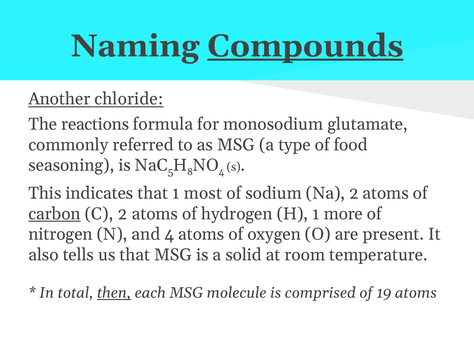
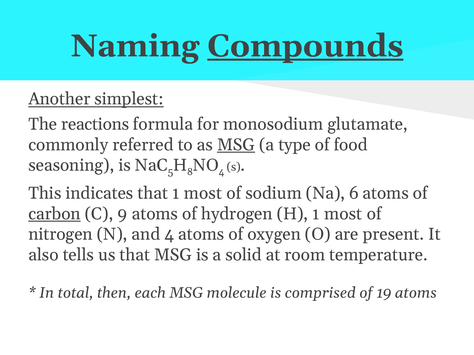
chloride: chloride -> simplest
MSG at (236, 145) underline: none -> present
Na 2: 2 -> 6
C 2: 2 -> 9
H 1 more: more -> most
then underline: present -> none
